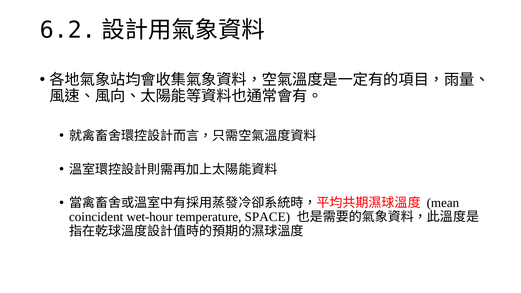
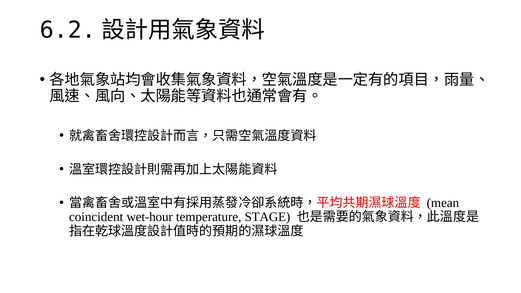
SPACE: SPACE -> STAGE
